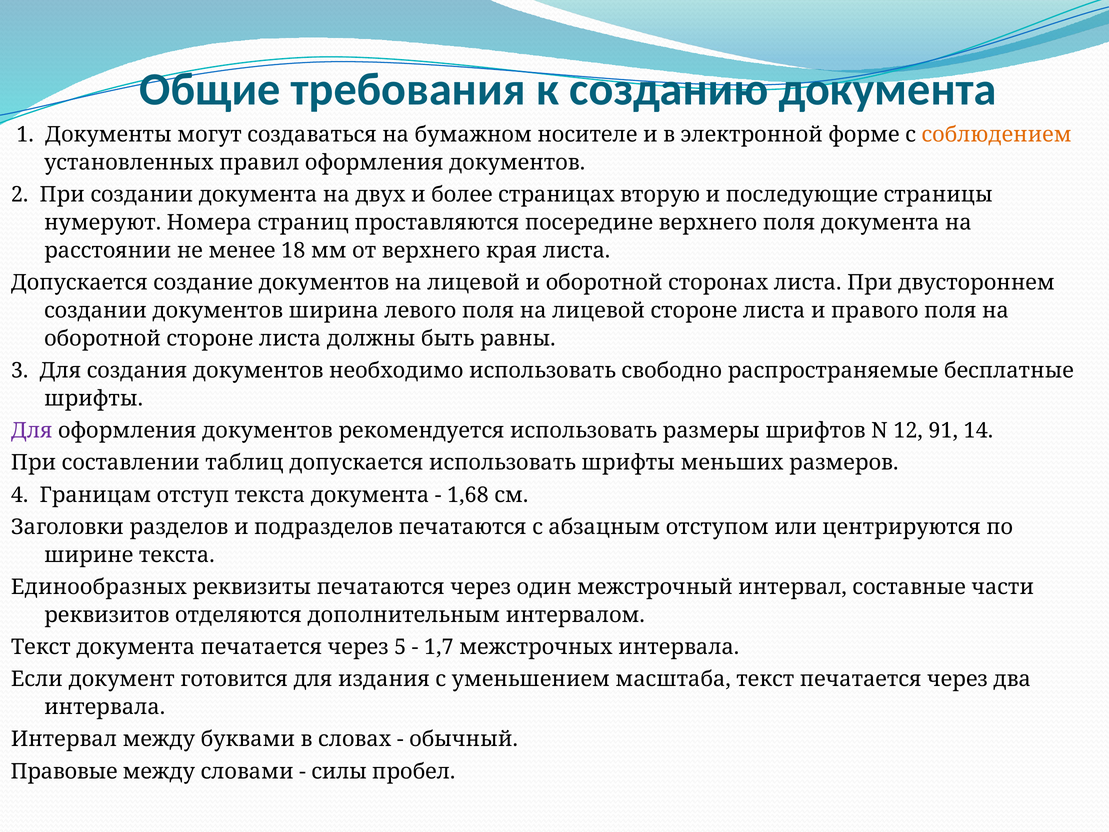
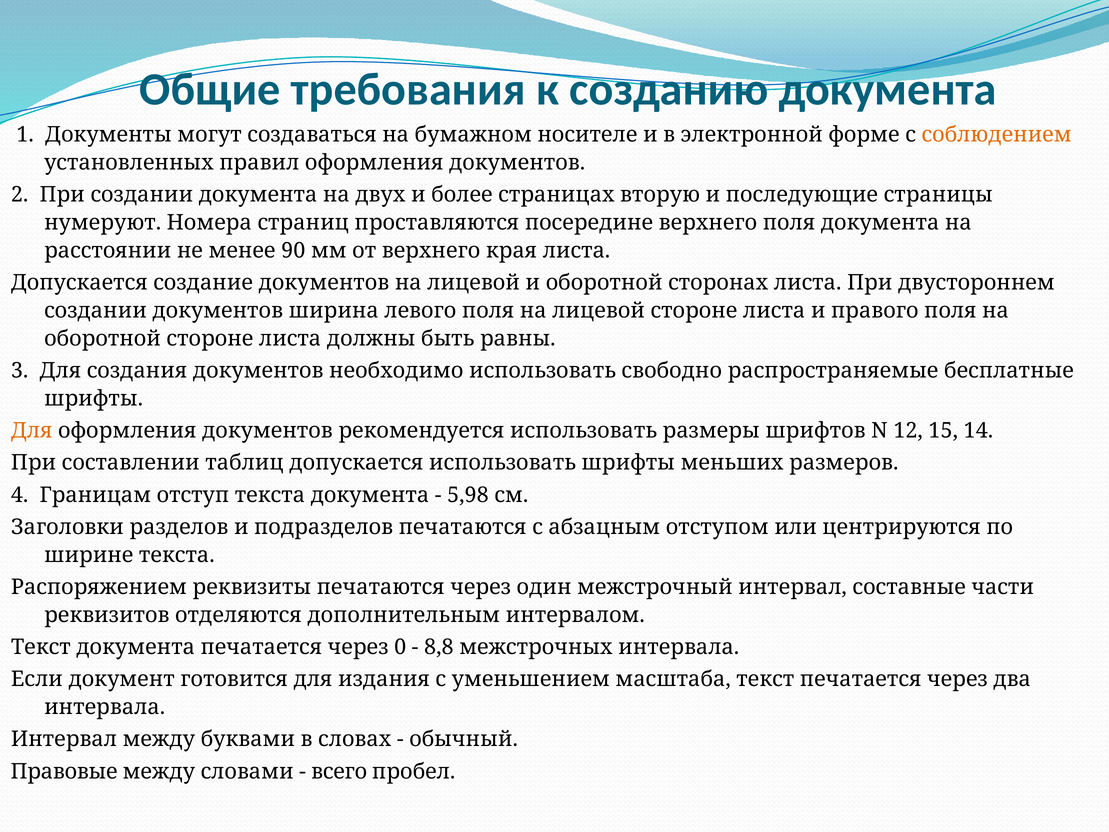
18: 18 -> 90
Для at (32, 431) colour: purple -> orange
91: 91 -> 15
1,68: 1,68 -> 5,98
Единообразных: Единообразных -> Распоряжением
5: 5 -> 0
1,7: 1,7 -> 8,8
силы: силы -> всего
